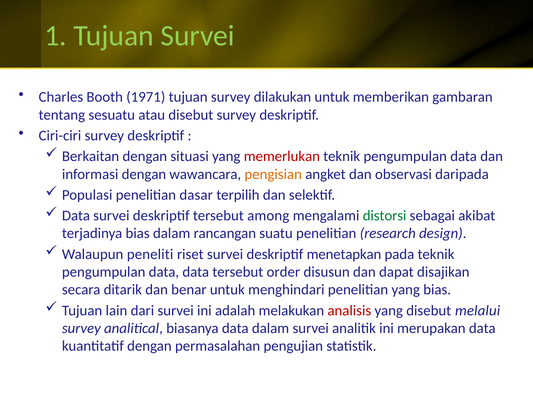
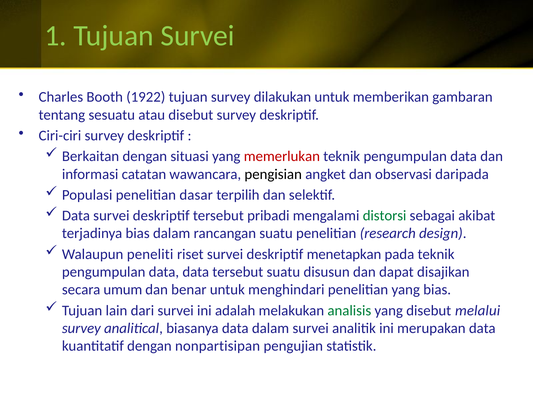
1971: 1971 -> 1922
informasi dengan: dengan -> catatan
pengisian colour: orange -> black
among: among -> pribadi
tersebut order: order -> suatu
ditarik: ditarik -> umum
analisis colour: red -> green
permasalahan: permasalahan -> nonpartisipan
